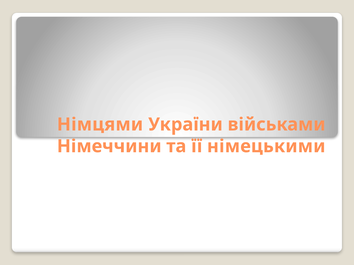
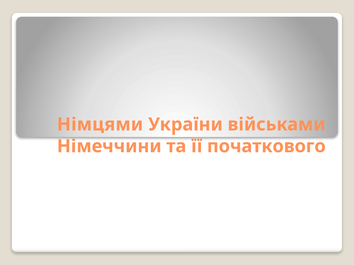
німецькими: німецькими -> початкового
